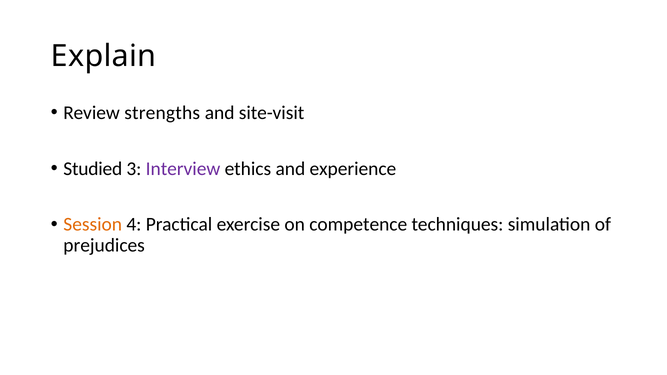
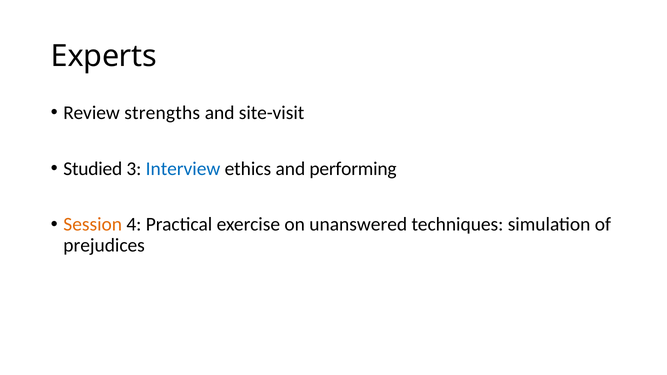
Explain: Explain -> Experts
Interview colour: purple -> blue
experience: experience -> performing
competence: competence -> unanswered
